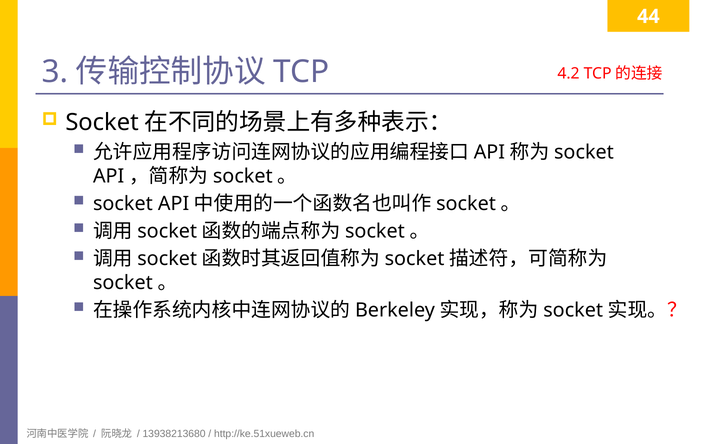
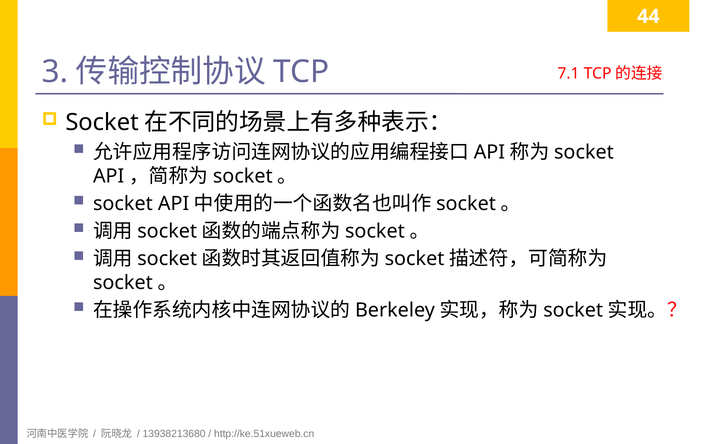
4.2: 4.2 -> 7.1
